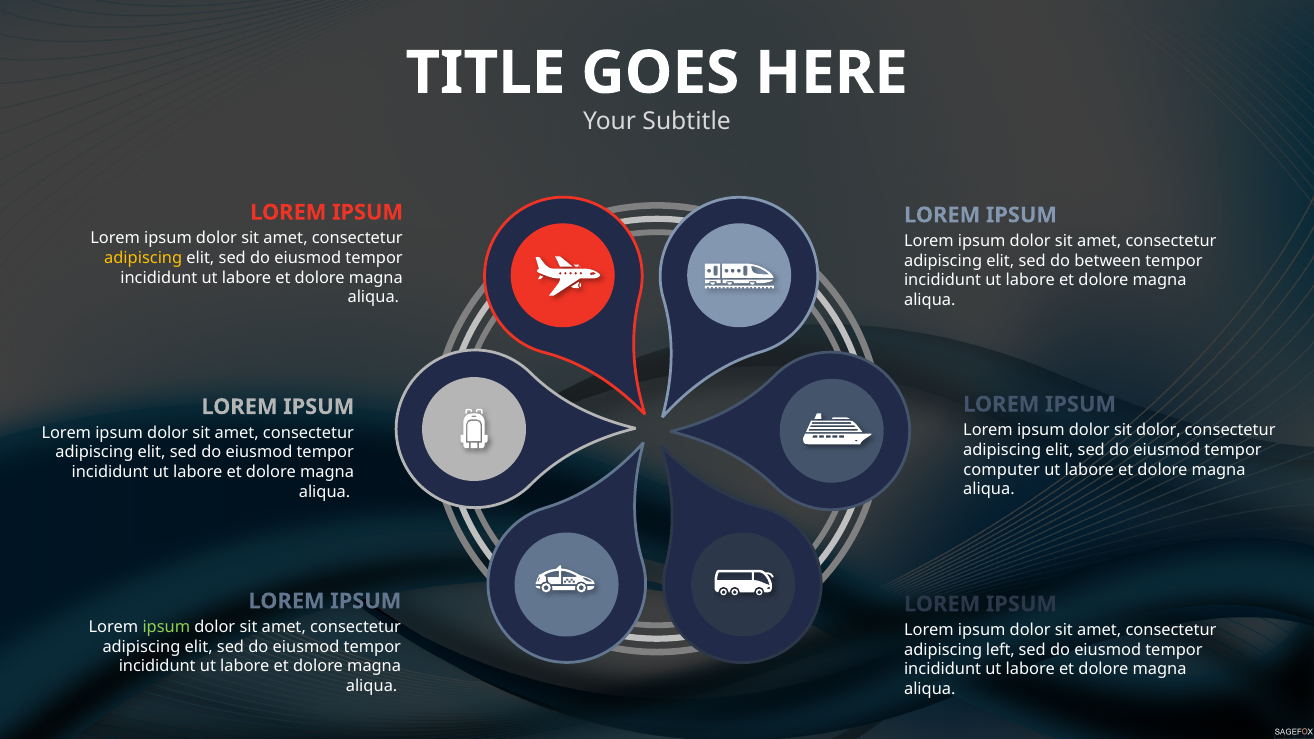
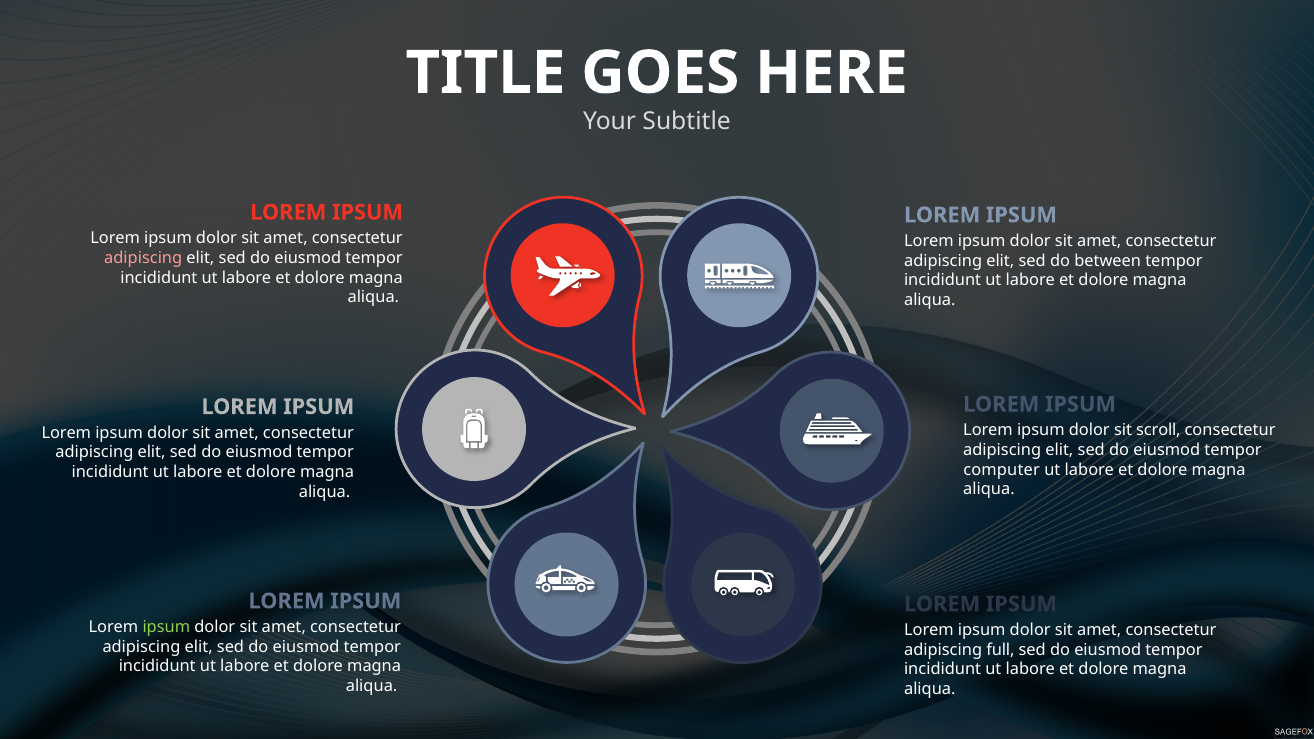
adipiscing at (143, 258) colour: yellow -> pink
sit dolor: dolor -> scroll
left: left -> full
